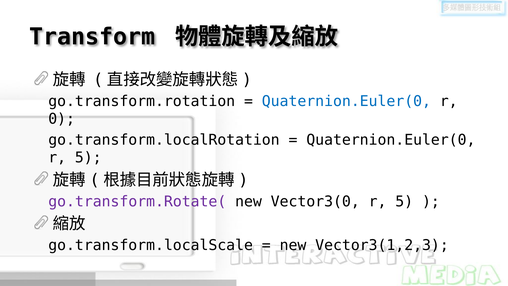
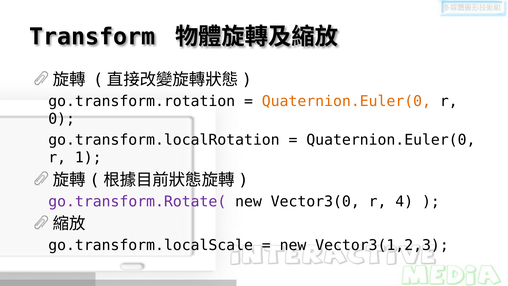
Quaternion.Euler(0 at (346, 101) colour: blue -> orange
5 at (88, 158): 5 -> 1
Vector3(0 r 5: 5 -> 4
